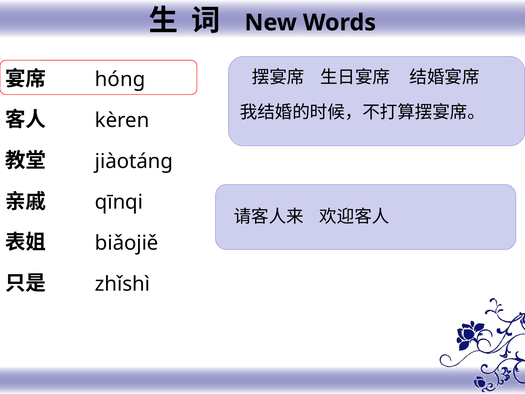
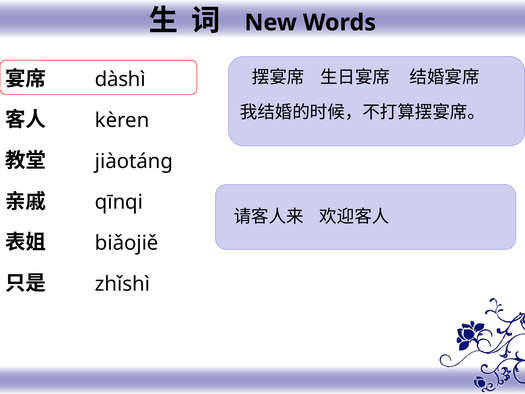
hóng: hóng -> dàshì
